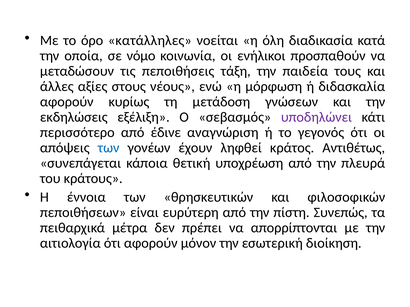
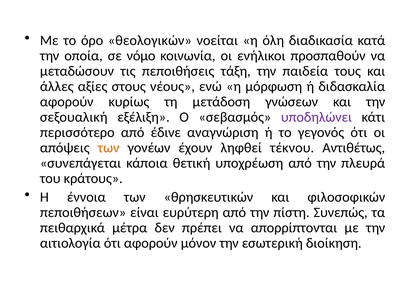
κατάλληλες: κατάλληλες -> θεολογικών
εκδηλώσεις: εκδηλώσεις -> σεξουαλική
των at (109, 148) colour: blue -> orange
κράτoς: κράτoς -> τέκνου
